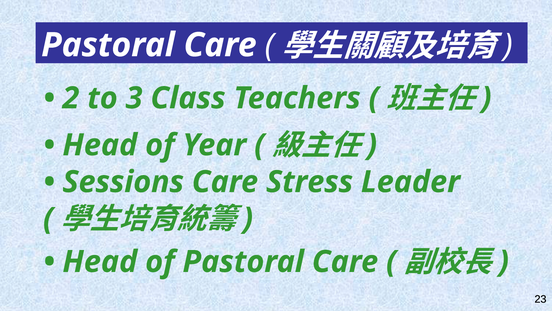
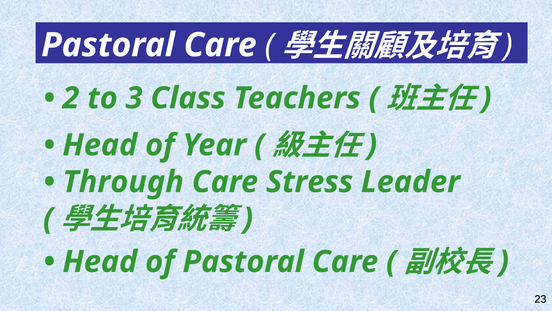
Sessions: Sessions -> Through
